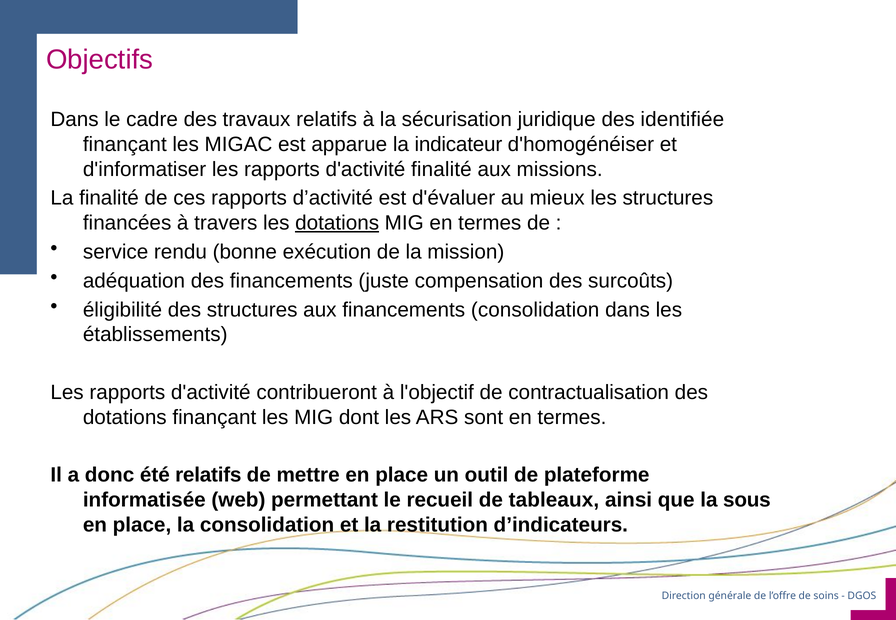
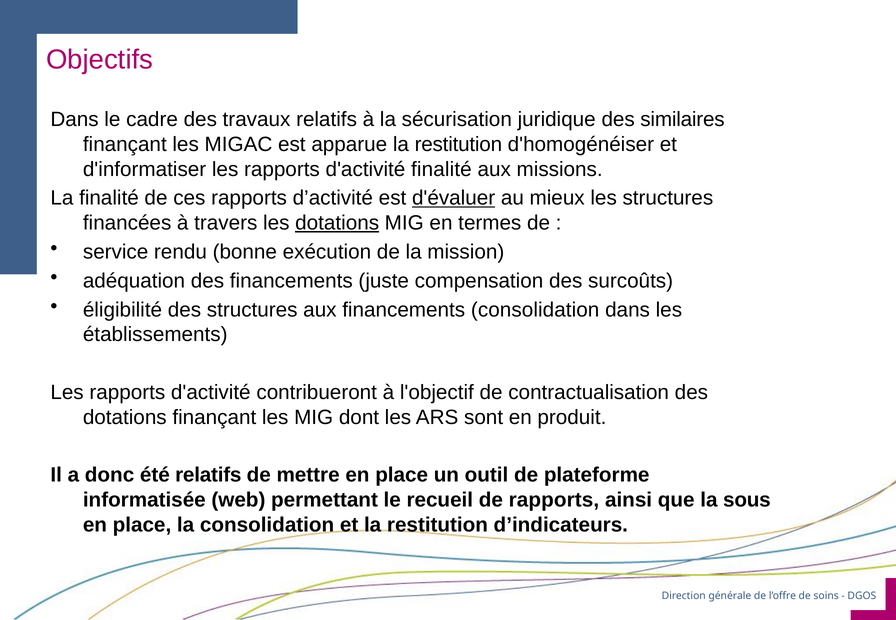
identifiée: identifiée -> similaires
apparue la indicateur: indicateur -> restitution
d'évaluer underline: none -> present
sont en termes: termes -> produit
de tableaux: tableaux -> rapports
